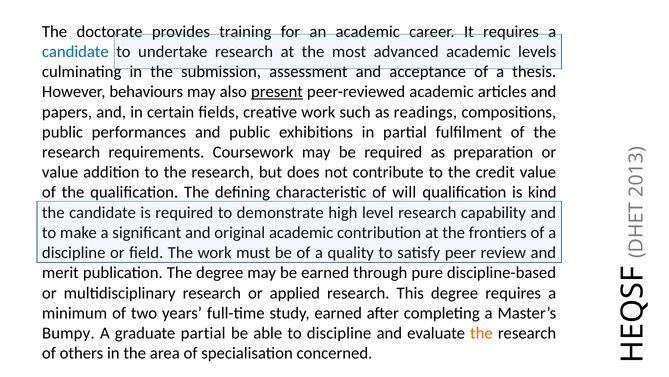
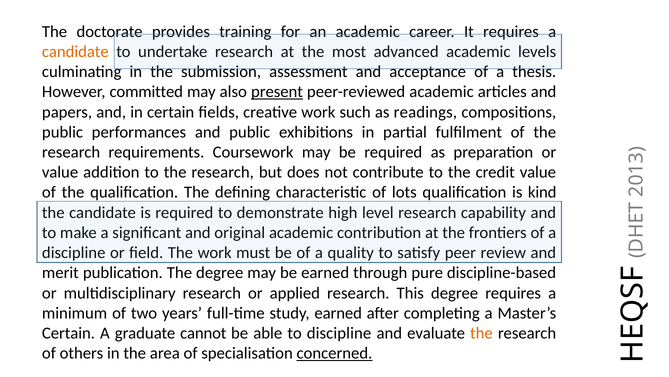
candidate at (75, 52) colour: blue -> orange
behaviours: behaviours -> committed
will: will -> lots
Bumpy at (68, 333): Bumpy -> Certain
graduate partial: partial -> cannot
concerned underline: none -> present
